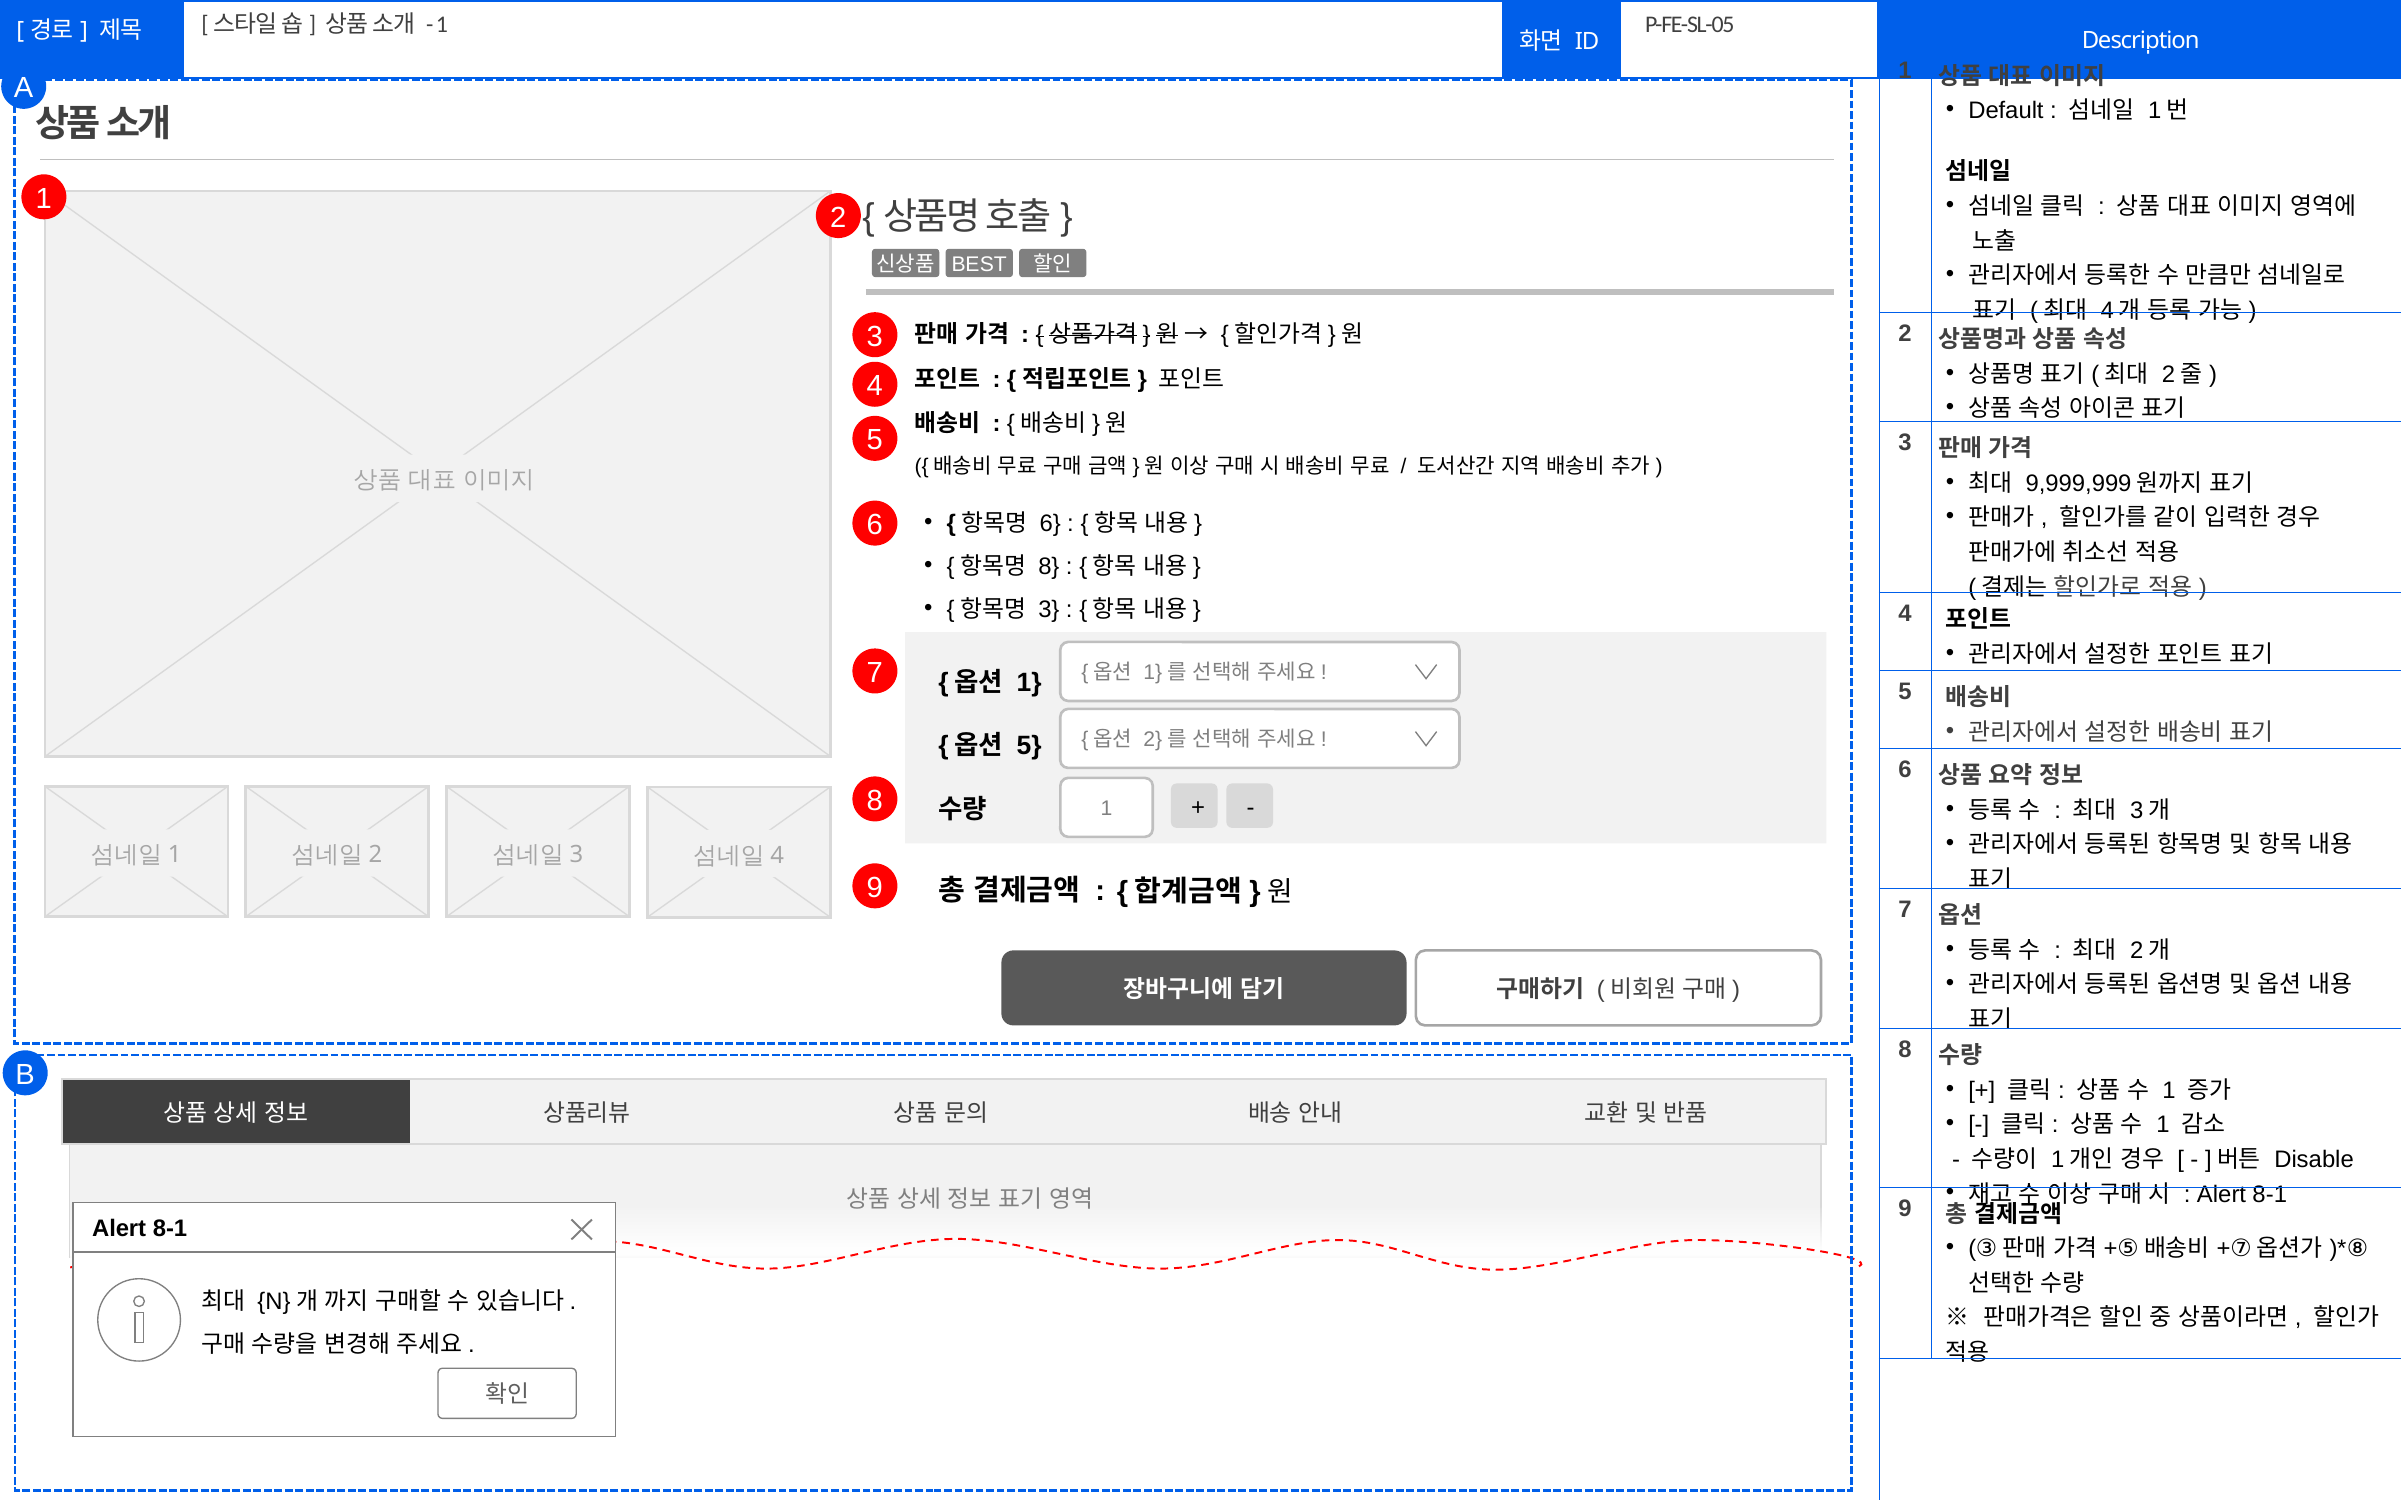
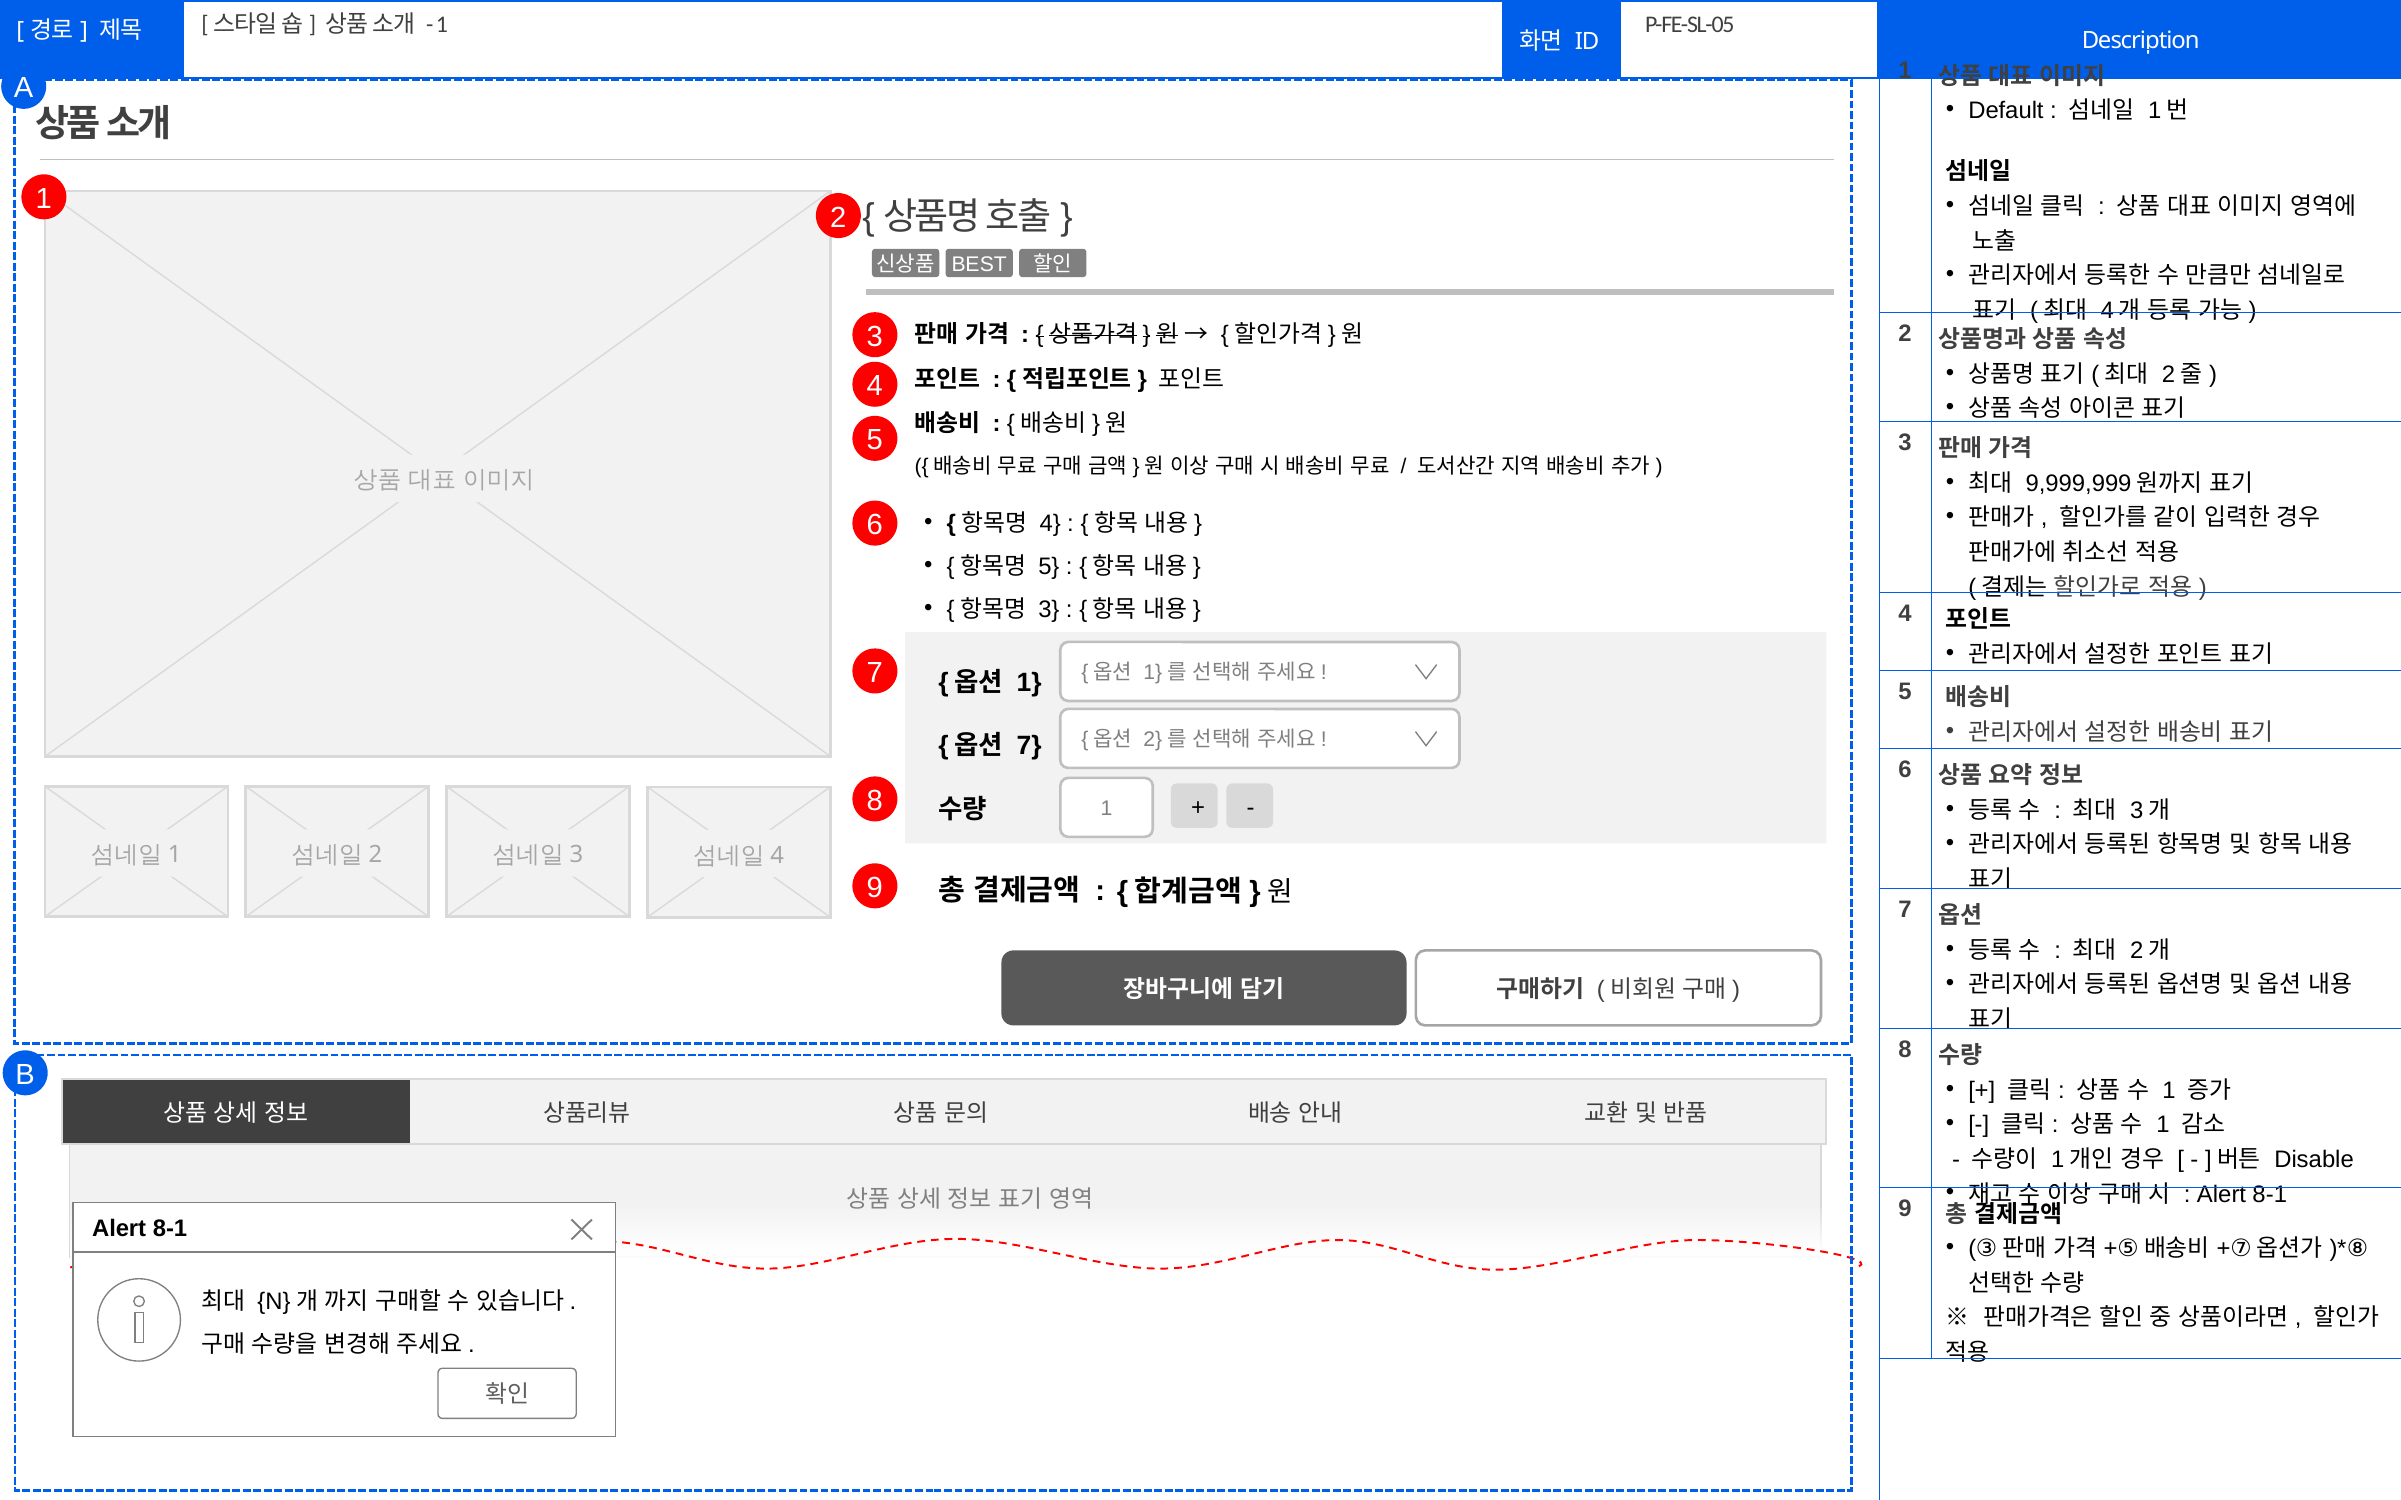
6 at (1050, 523): 6 -> 4
8 at (1049, 566): 8 -> 5
5 at (1029, 746): 5 -> 7
